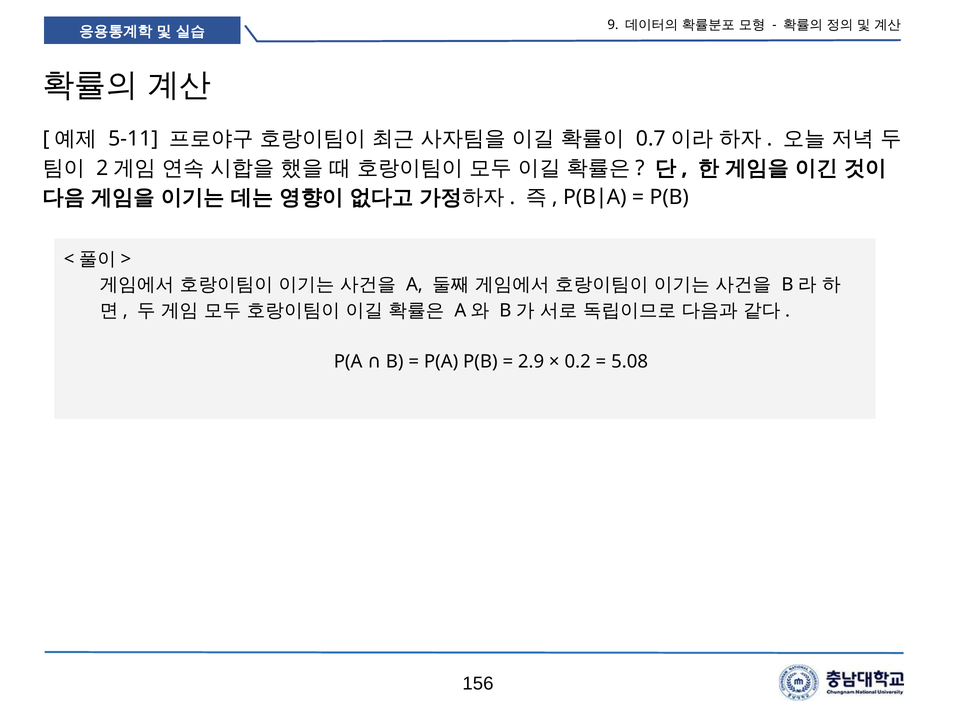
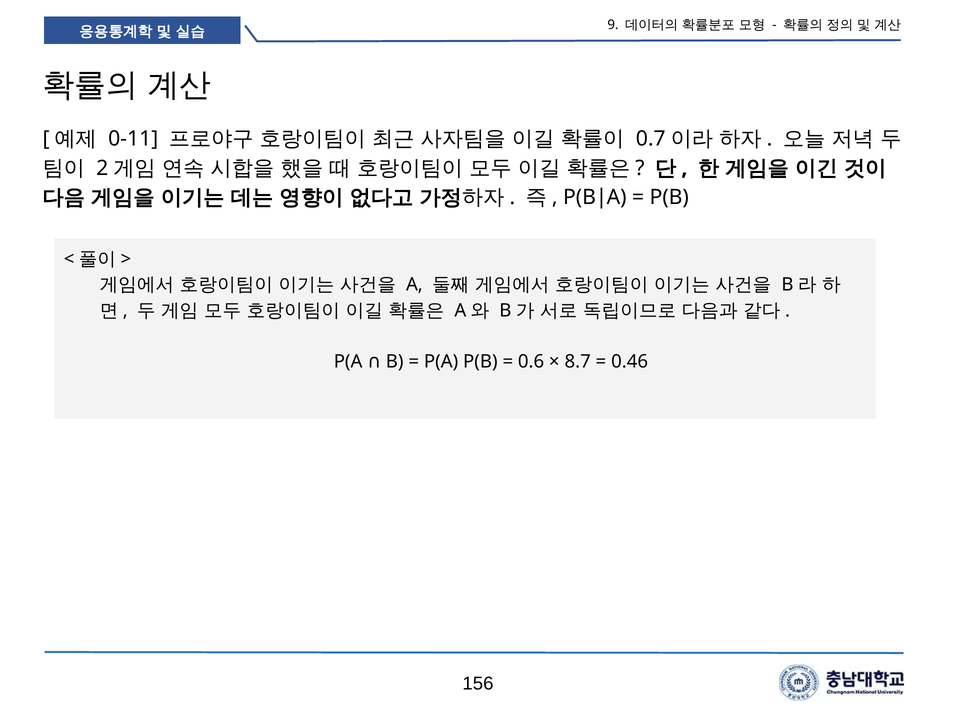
5-11: 5-11 -> 0-11
2.9: 2.9 -> 0.6
0.2: 0.2 -> 8.7
5.08: 5.08 -> 0.46
